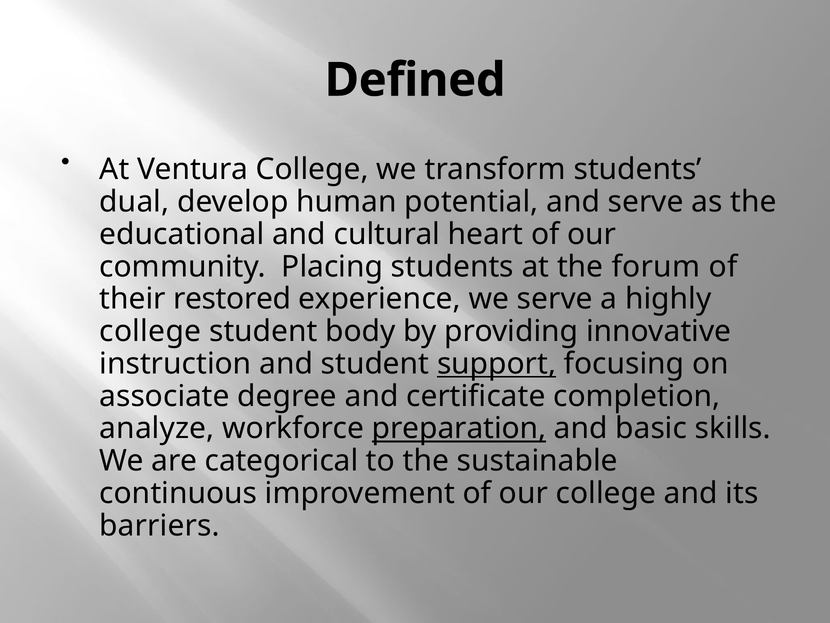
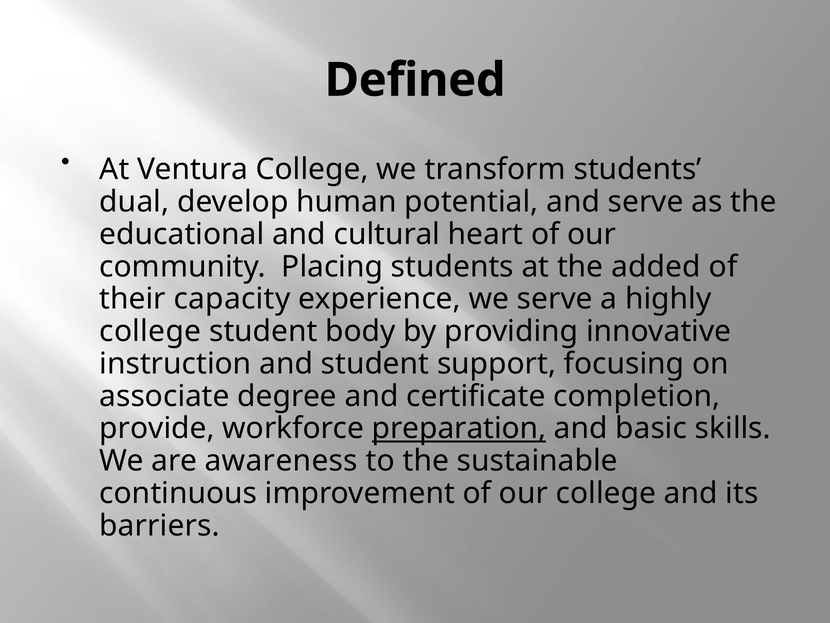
forum: forum -> added
restored: restored -> capacity
support underline: present -> none
analyze: analyze -> provide
categorical: categorical -> awareness
